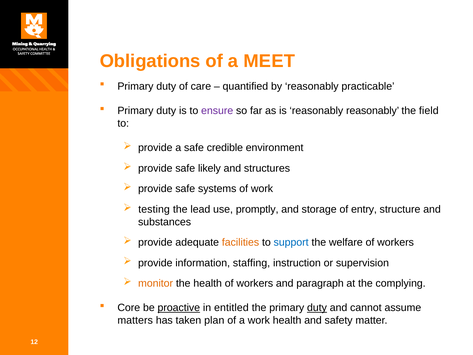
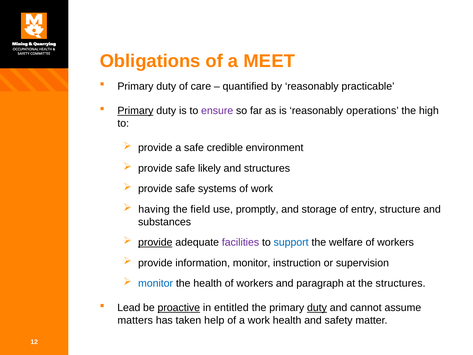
Primary at (135, 111) underline: none -> present
reasonably reasonably: reasonably -> operations
field: field -> high
testing: testing -> having
lead: lead -> field
provide at (155, 242) underline: none -> present
facilities colour: orange -> purple
information staffing: staffing -> monitor
monitor at (156, 283) colour: orange -> blue
the complying: complying -> structures
Core: Core -> Lead
plan: plan -> help
